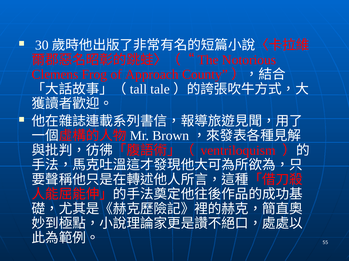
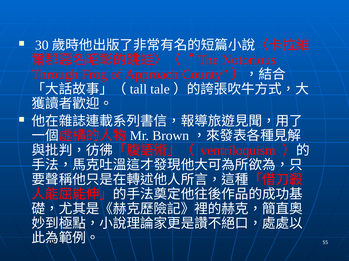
Clemens: Clemens -> Through
